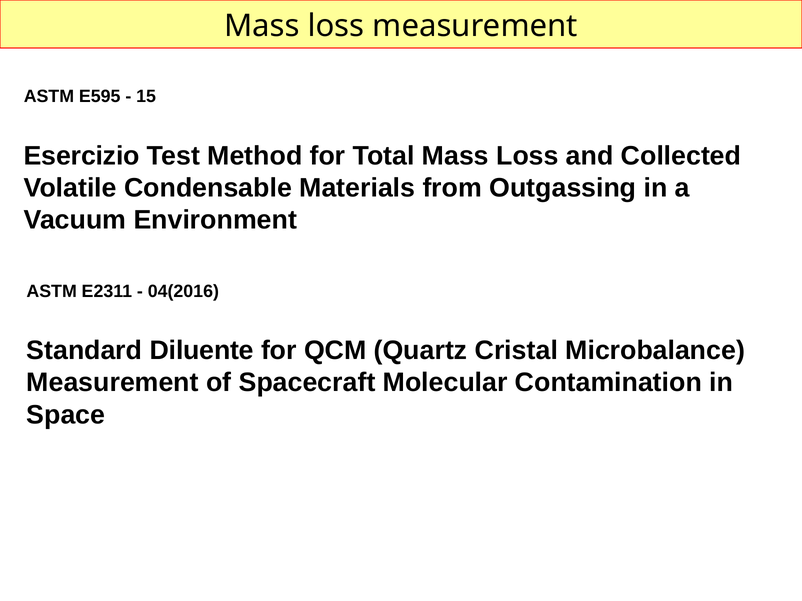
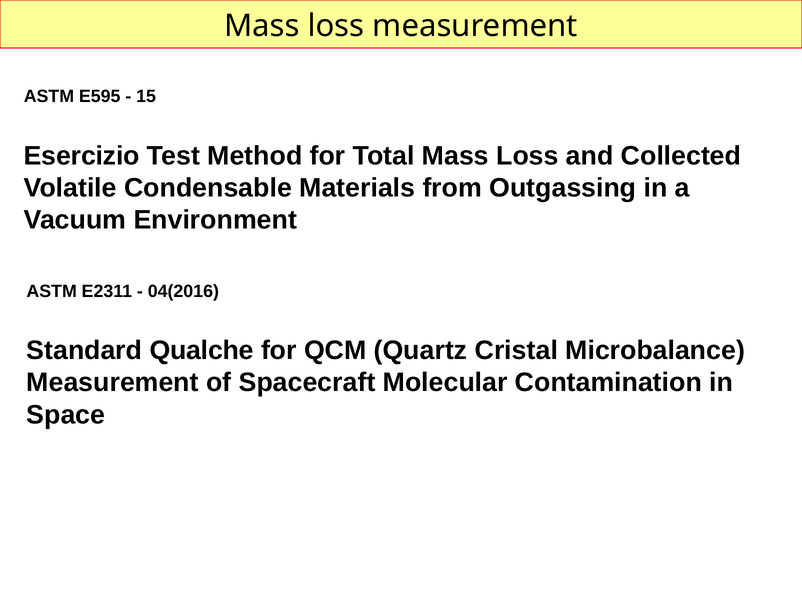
Diluente: Diluente -> Qualche
